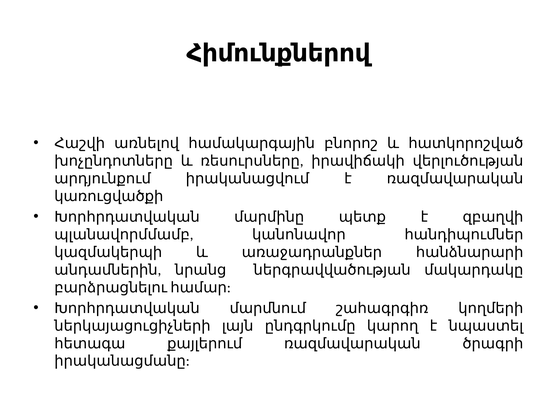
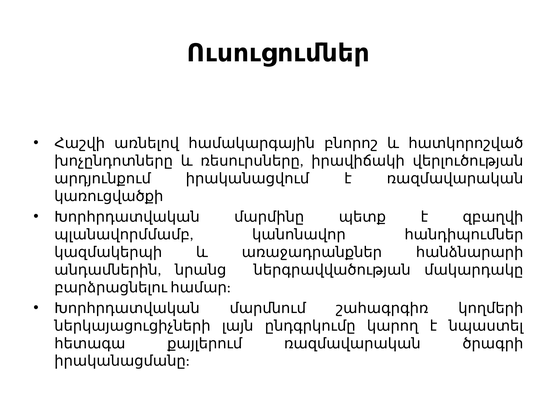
Հիմունքներով: Հիմունքներով -> Ուսուցումներ
